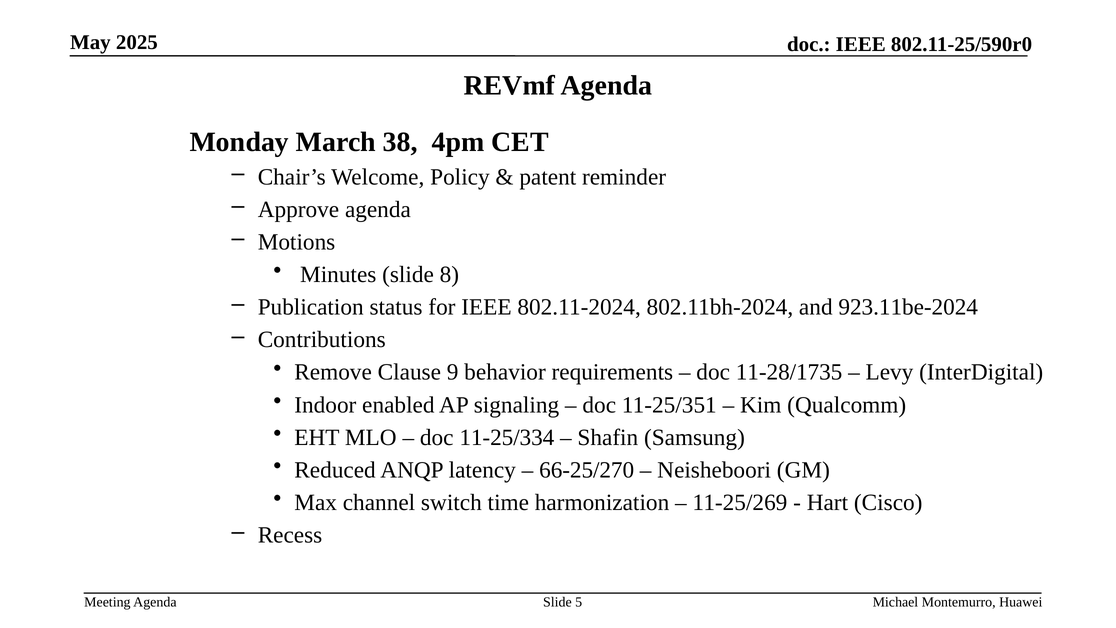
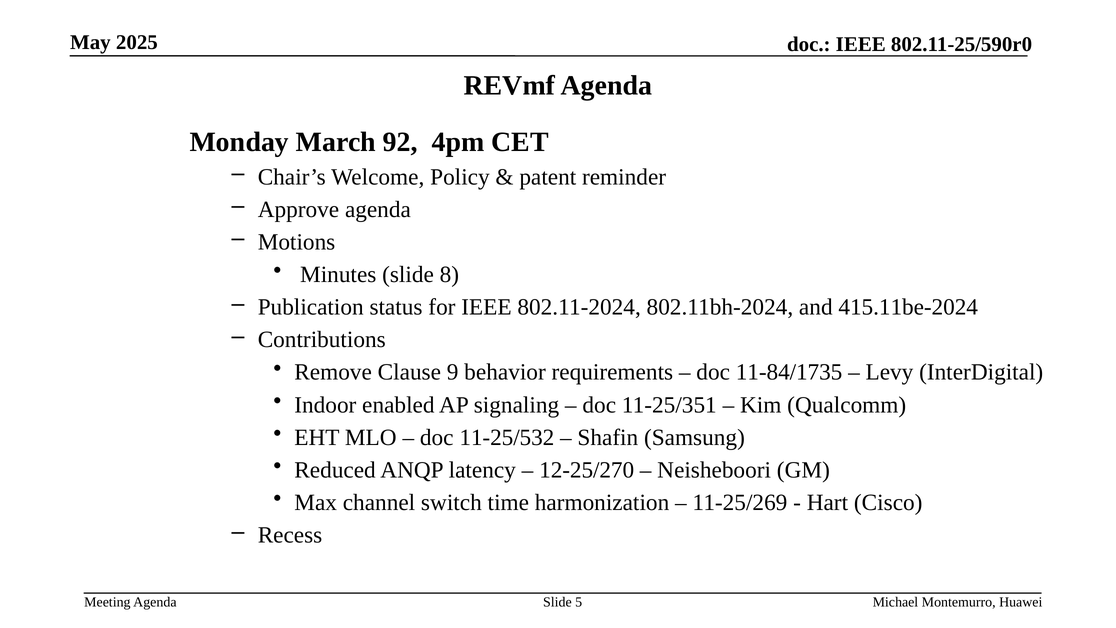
38: 38 -> 92
923.11be-2024: 923.11be-2024 -> 415.11be-2024
11-28/1735: 11-28/1735 -> 11-84/1735
11-25/334: 11-25/334 -> 11-25/532
66-25/270: 66-25/270 -> 12-25/270
